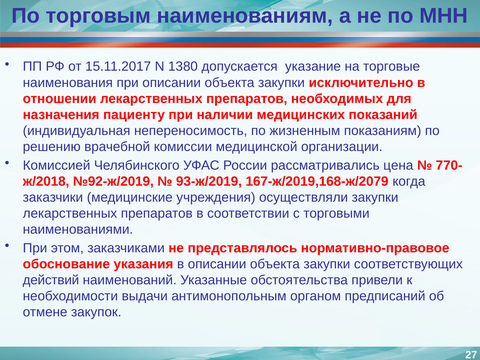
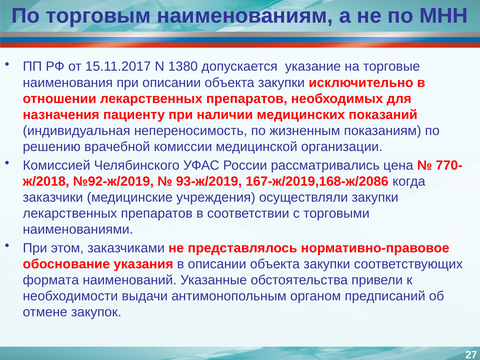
167-ж/2019,168-ж/2079: 167-ж/2019,168-ж/2079 -> 167-ж/2019,168-ж/2086
действий: действий -> формата
